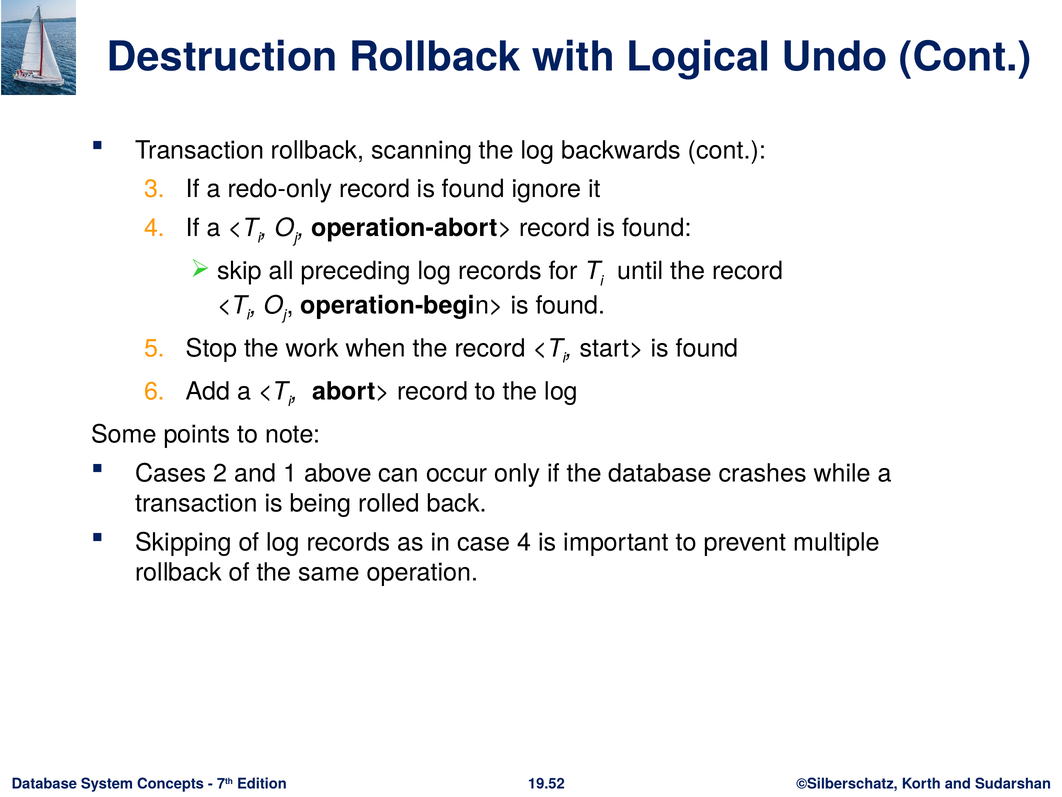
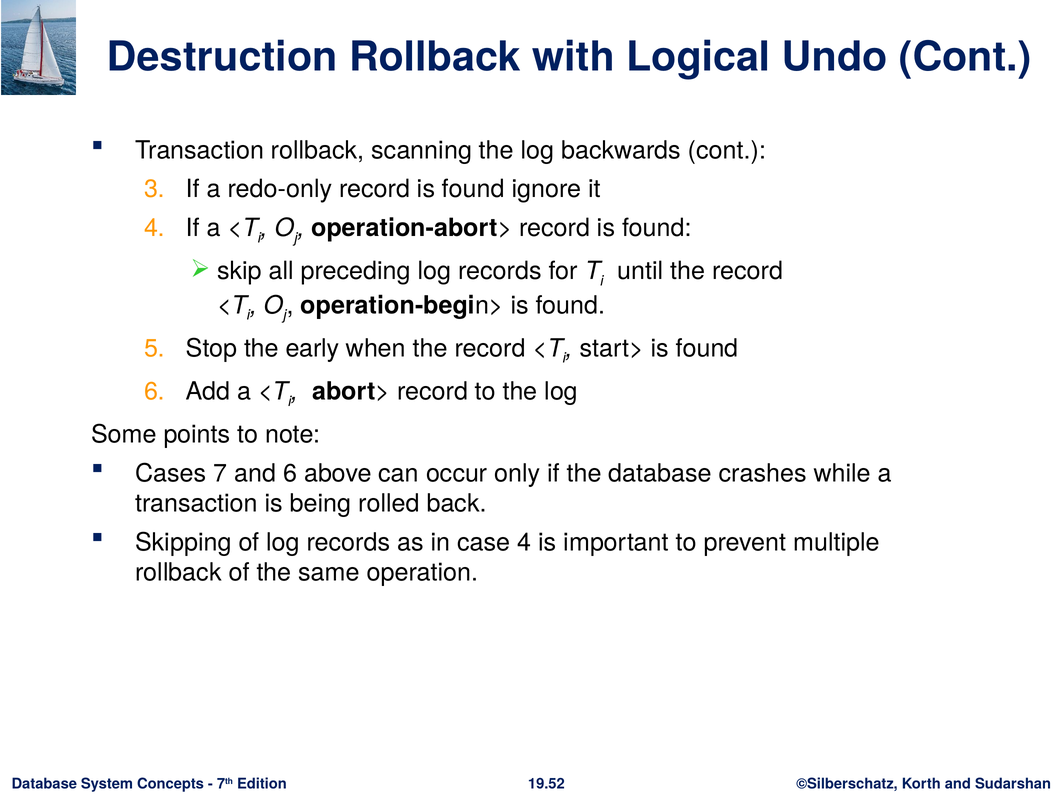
work: work -> early
2: 2 -> 7
and 1: 1 -> 6
